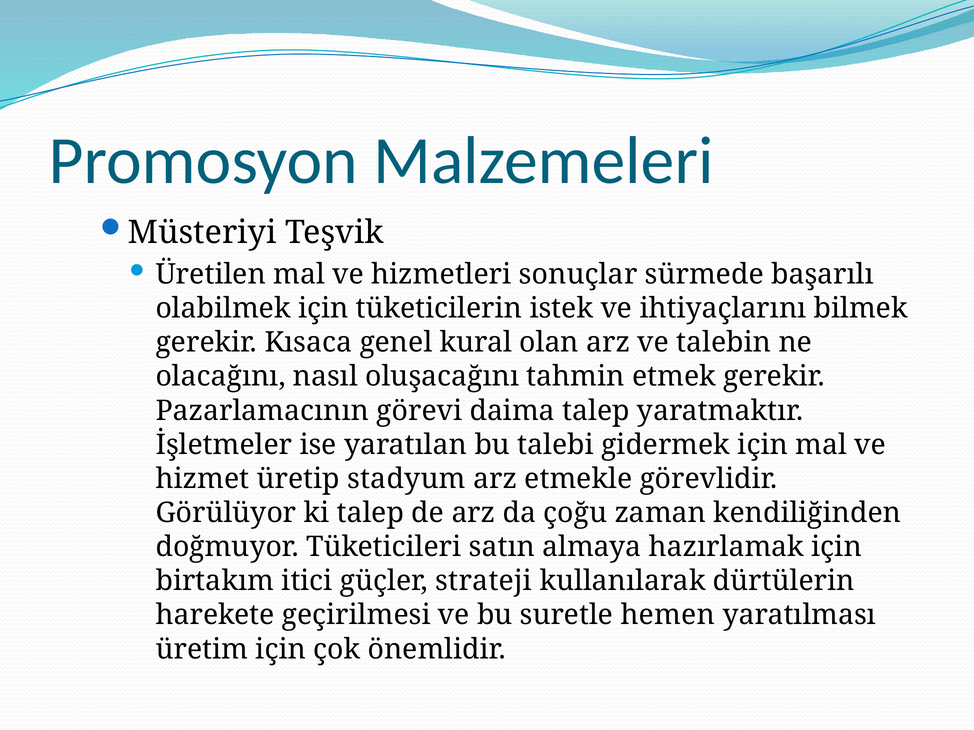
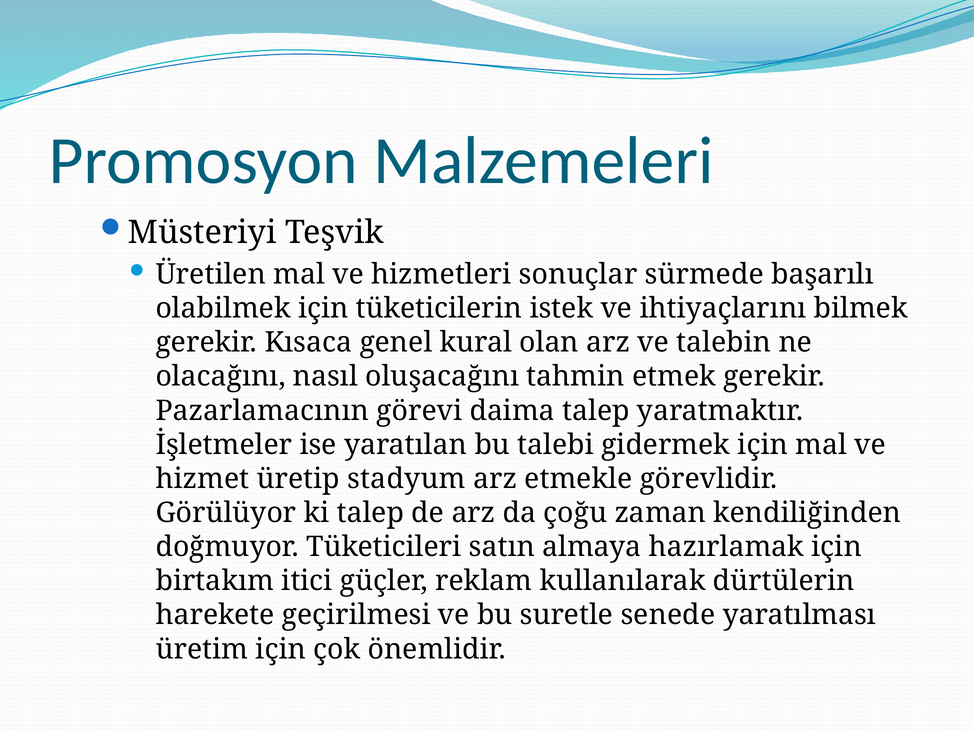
strateji: strateji -> reklam
hemen: hemen -> senede
